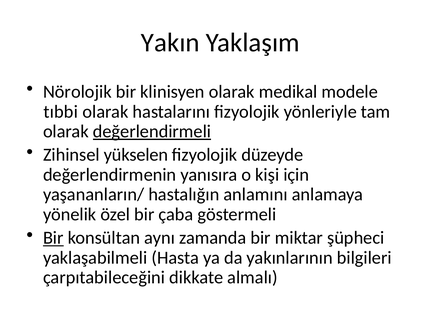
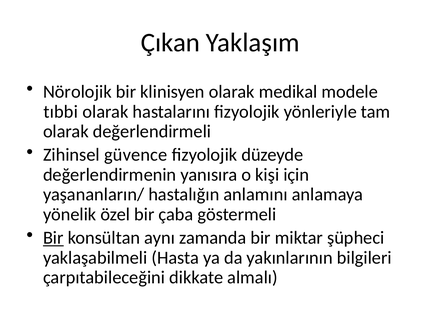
Yakın: Yakın -> Çıkan
değerlendirmeli underline: present -> none
yükselen: yükselen -> güvence
